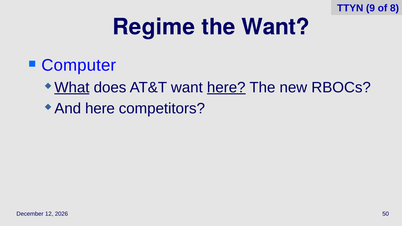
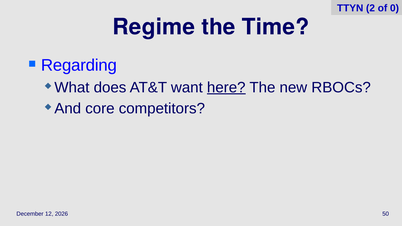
9: 9 -> 2
8: 8 -> 0
the Want: Want -> Time
Computer: Computer -> Regarding
What underline: present -> none
And here: here -> core
